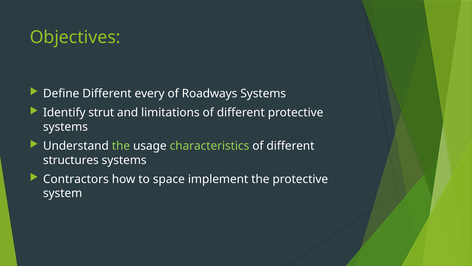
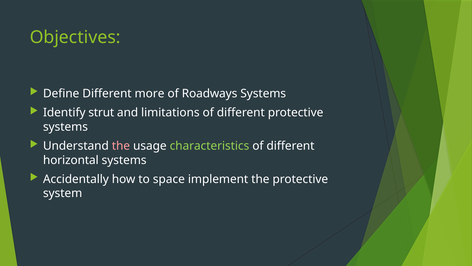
every: every -> more
the at (121, 146) colour: light green -> pink
structures: structures -> horizontal
Contractors: Contractors -> Accidentally
